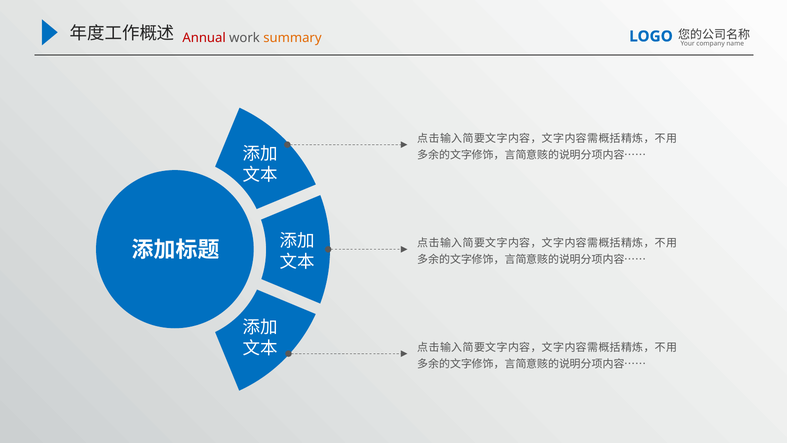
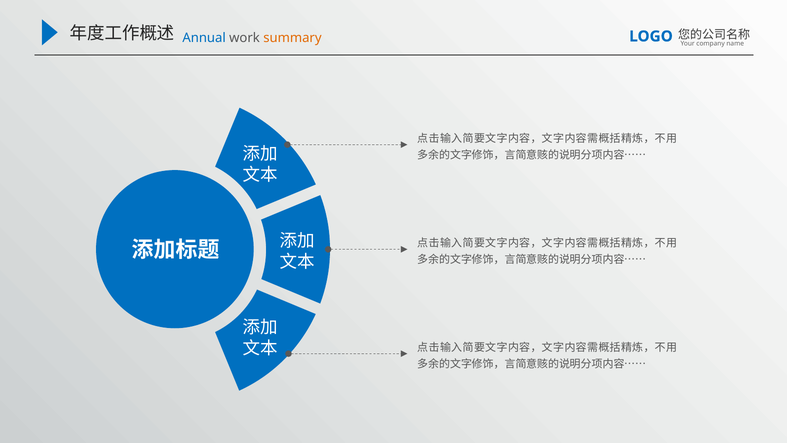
Annual colour: red -> blue
